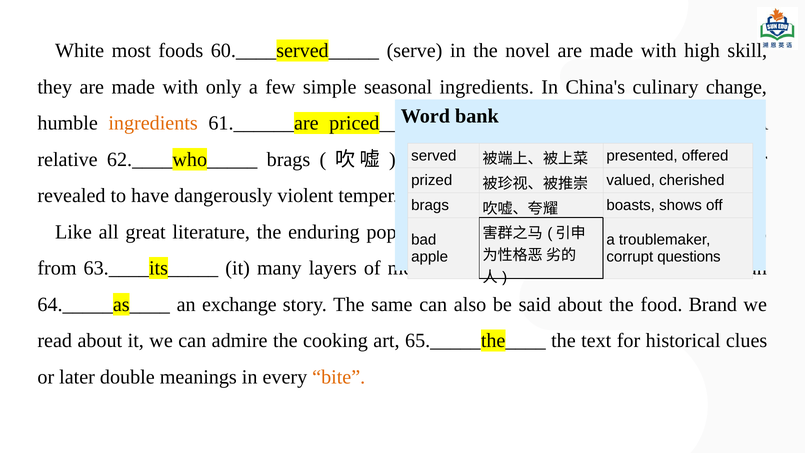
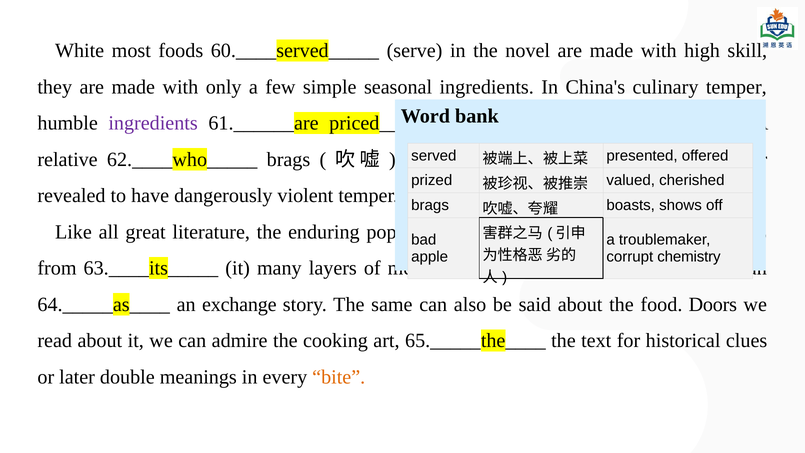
culinary change: change -> temper
ingredients at (153, 123) colour: orange -> purple
questions: questions -> chemistry
Brand: Brand -> Doors
